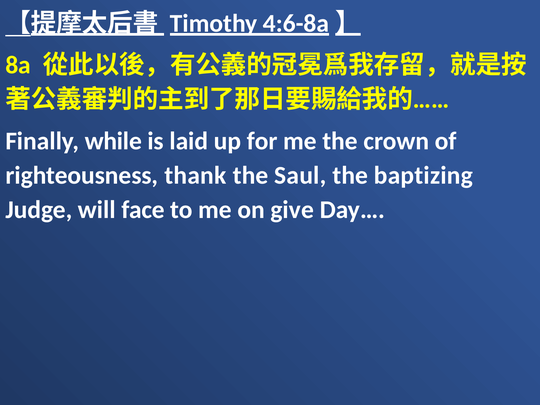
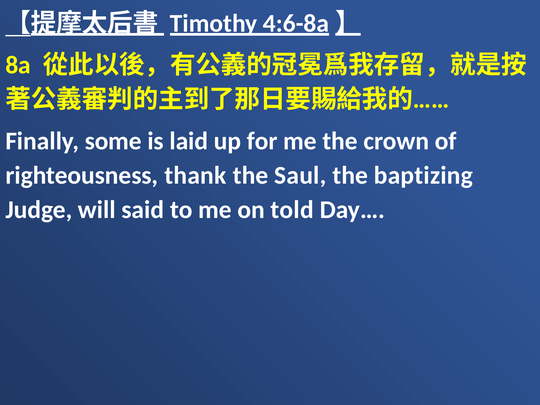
while: while -> some
face: face -> said
give: give -> told
